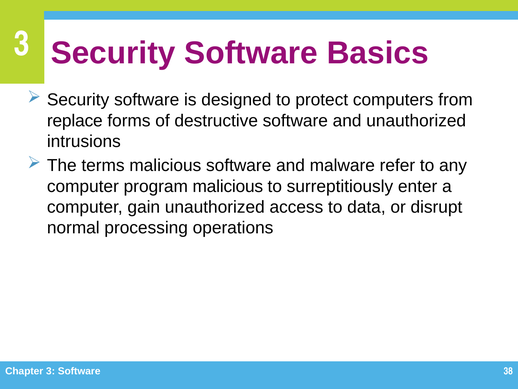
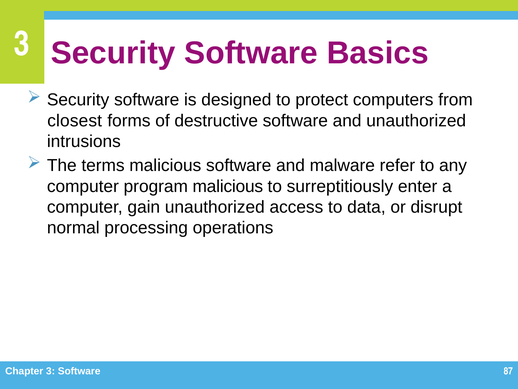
replace: replace -> closest
38: 38 -> 87
